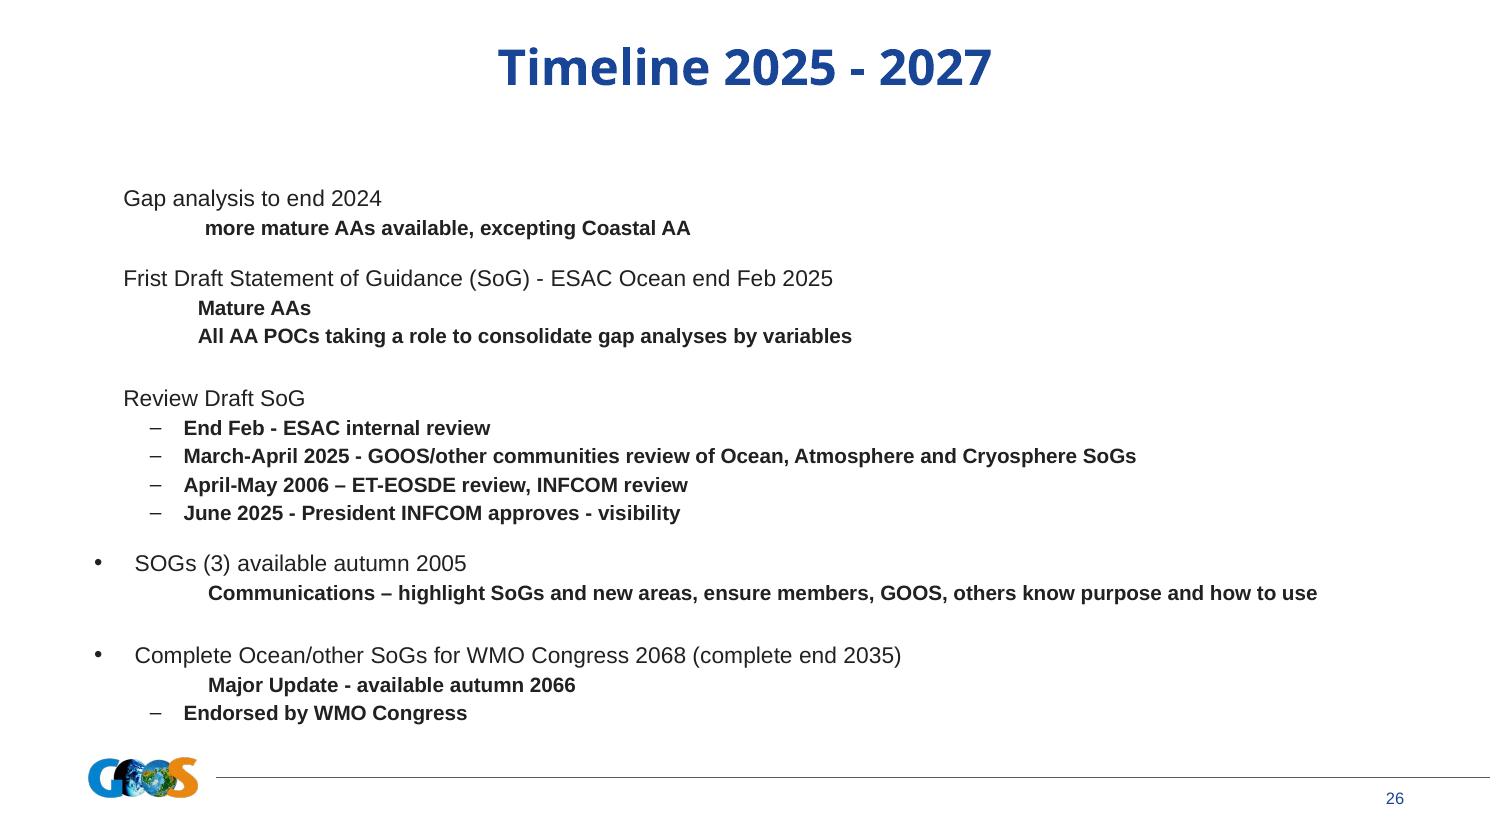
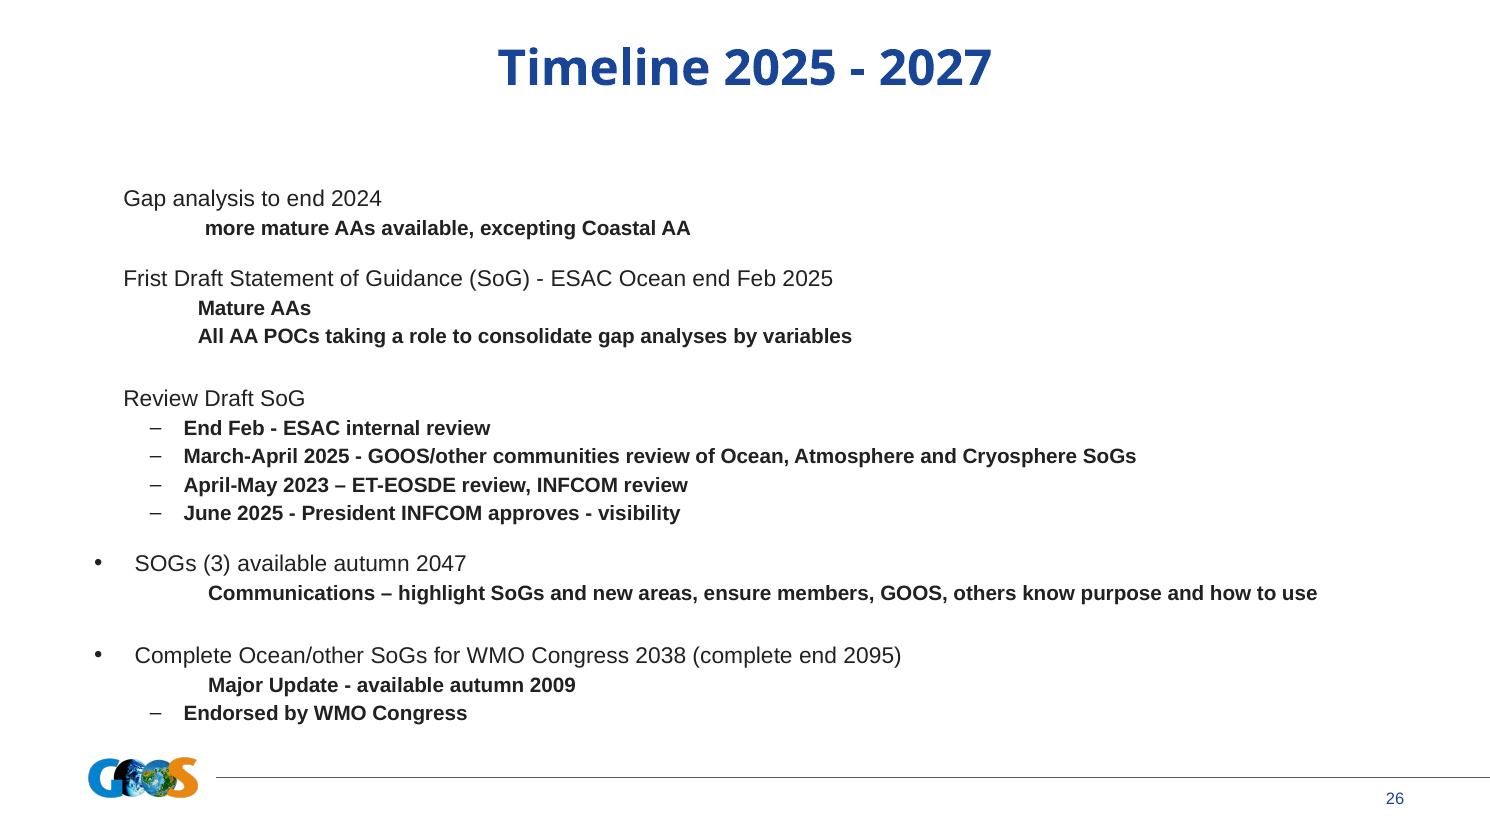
2006: 2006 -> 2023
2005: 2005 -> 2047
2068: 2068 -> 2038
2035: 2035 -> 2095
2066: 2066 -> 2009
